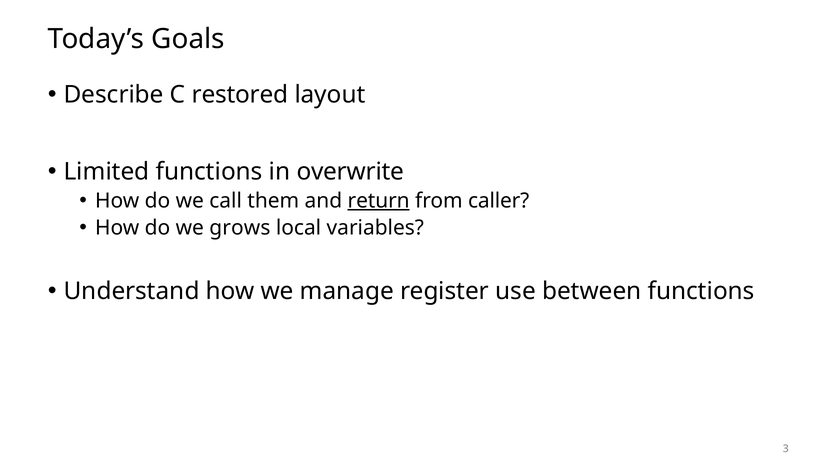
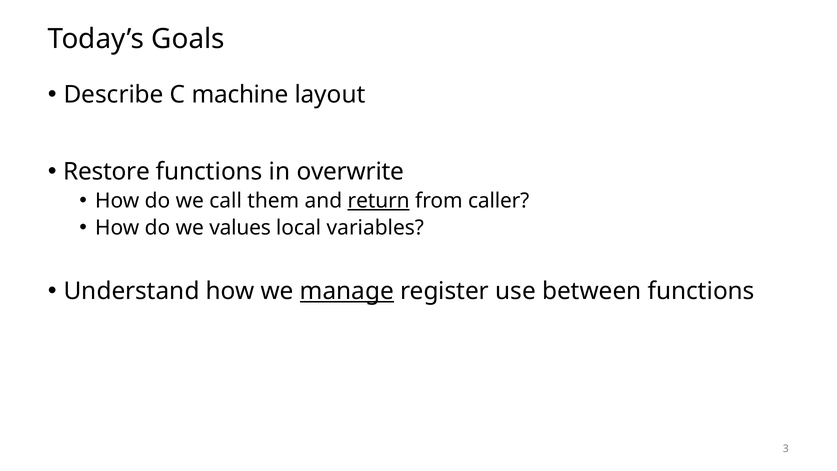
restored: restored -> machine
Limited: Limited -> Restore
grows: grows -> values
manage underline: none -> present
